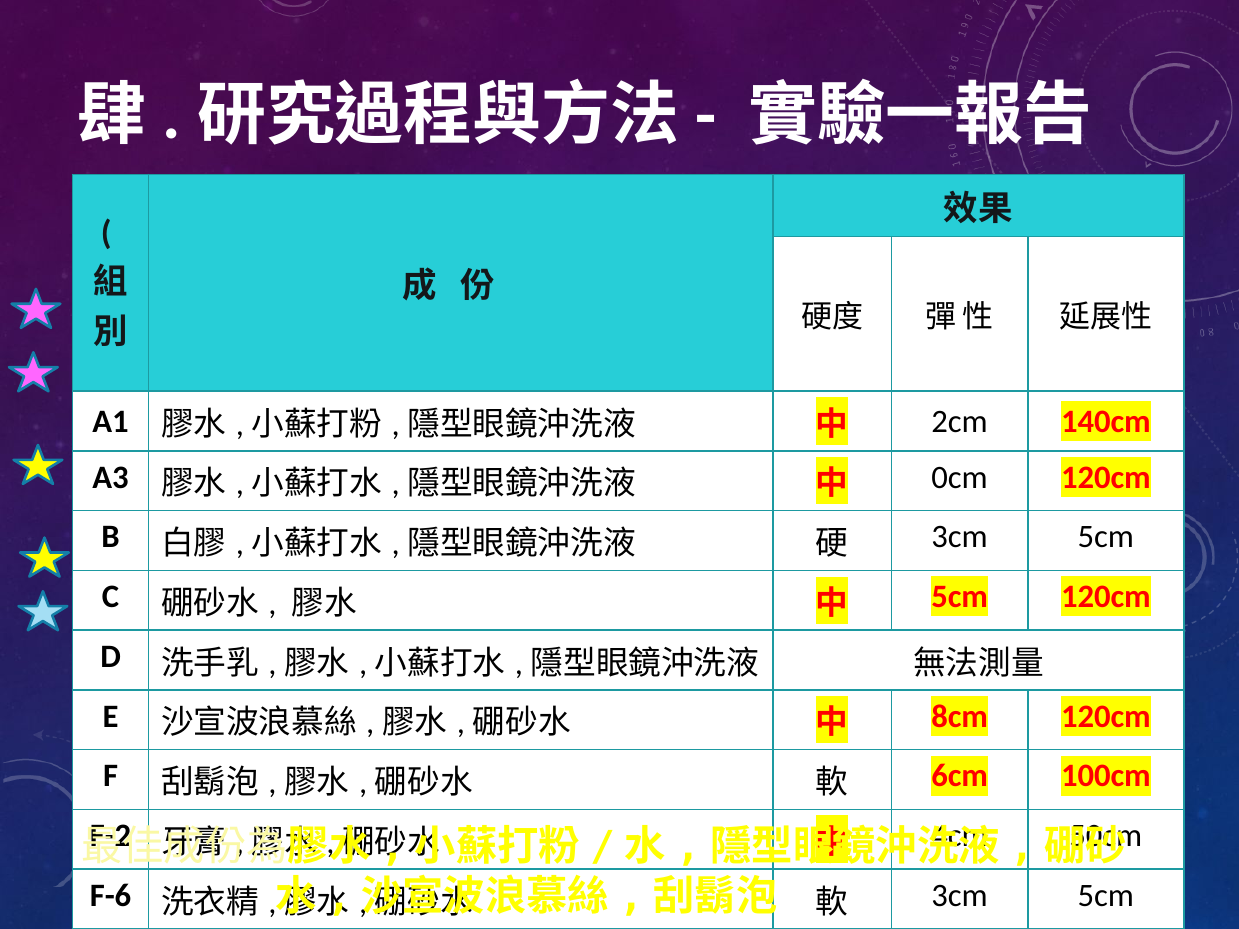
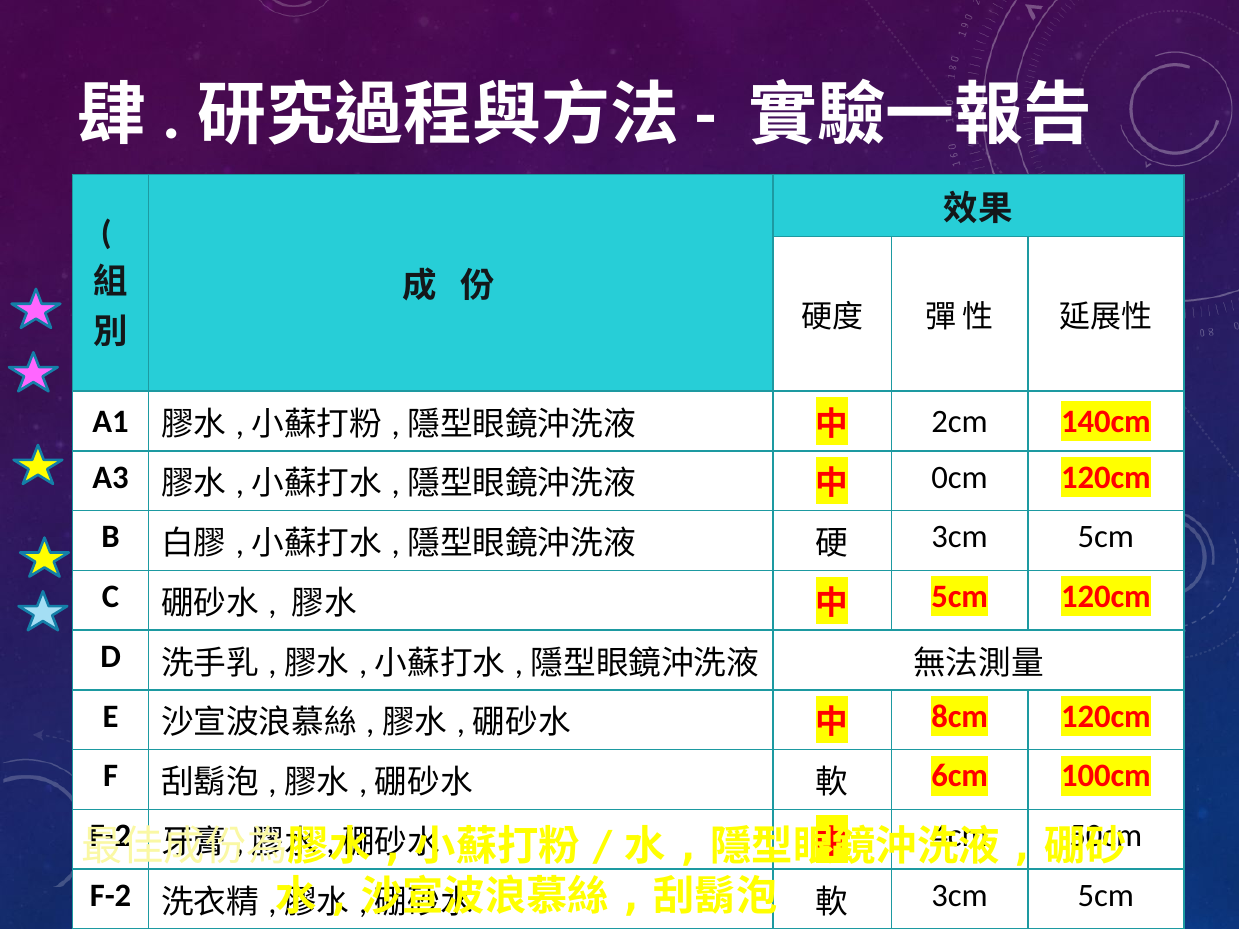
F-6 at (111, 896): F-6 -> F-2
